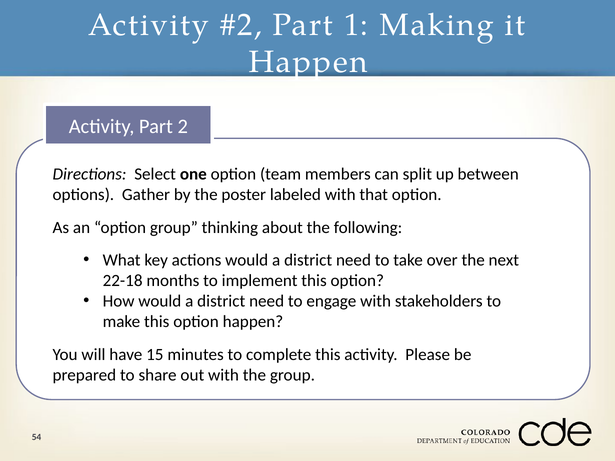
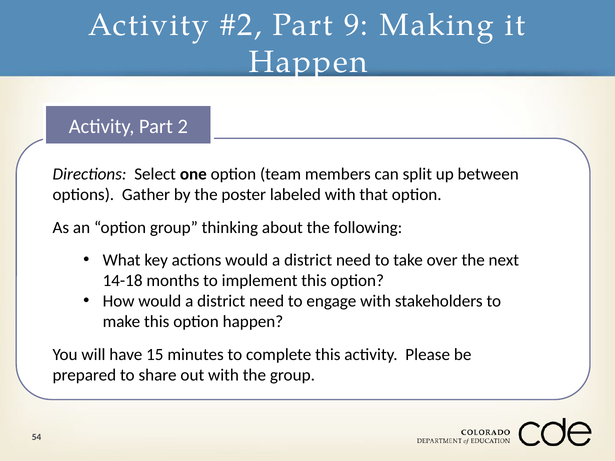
1: 1 -> 9
22-18: 22-18 -> 14-18
